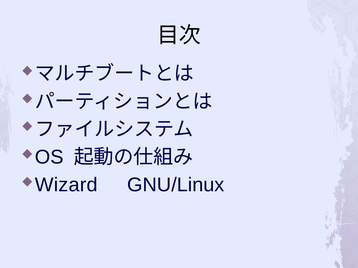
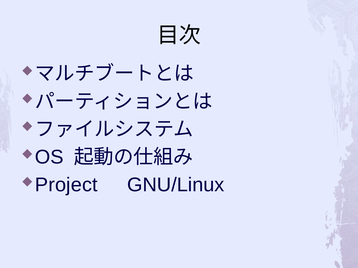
Wizard: Wizard -> Project
